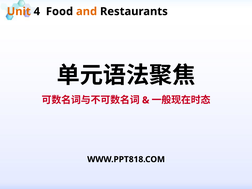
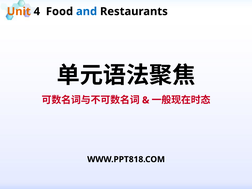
and colour: orange -> blue
